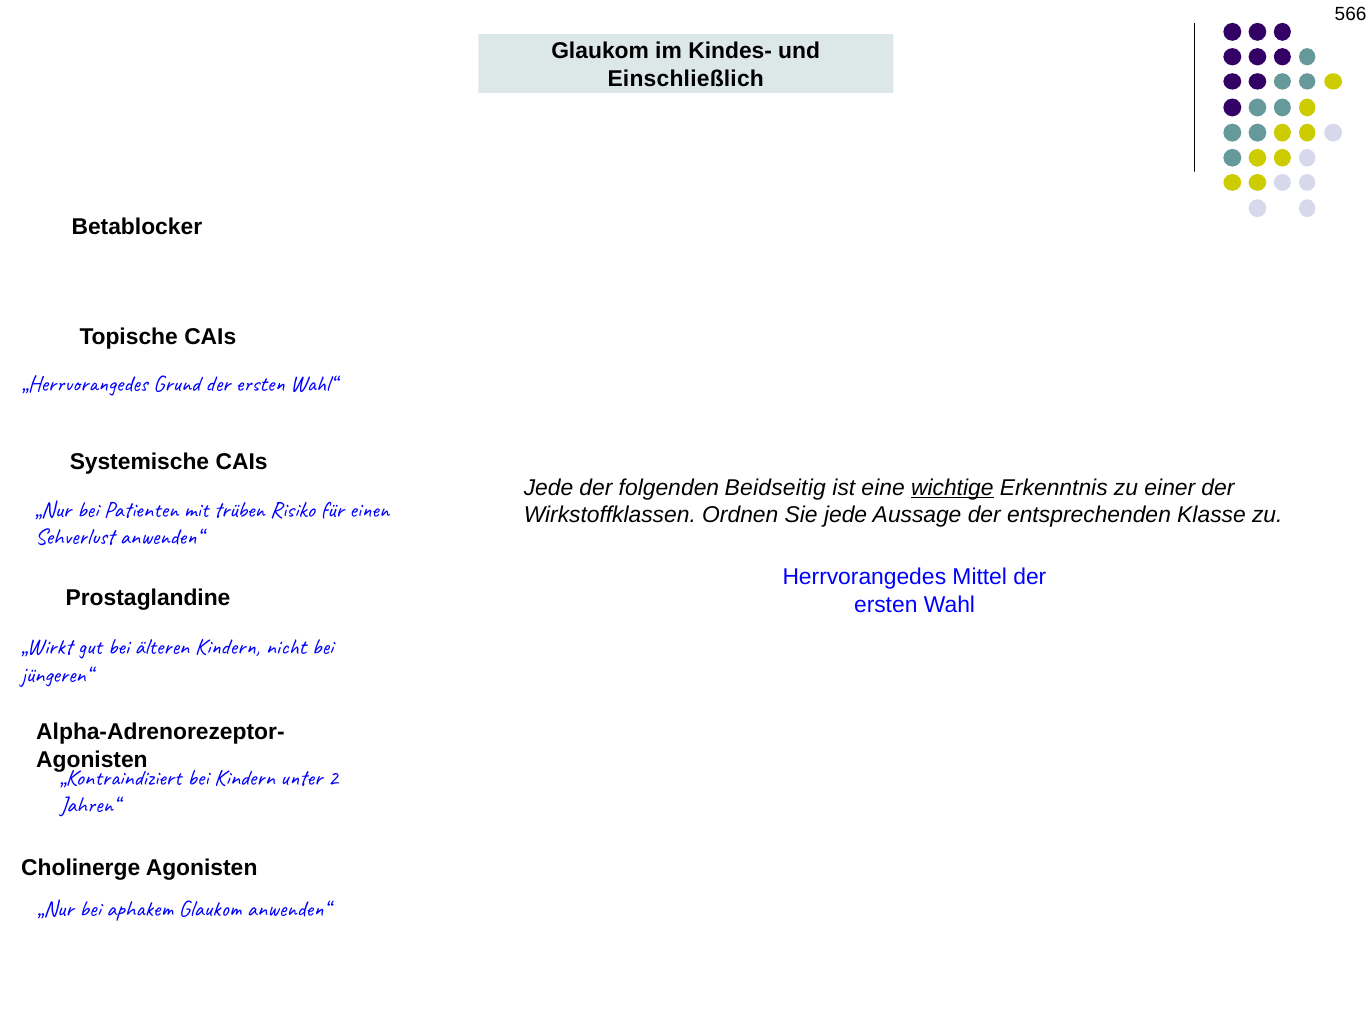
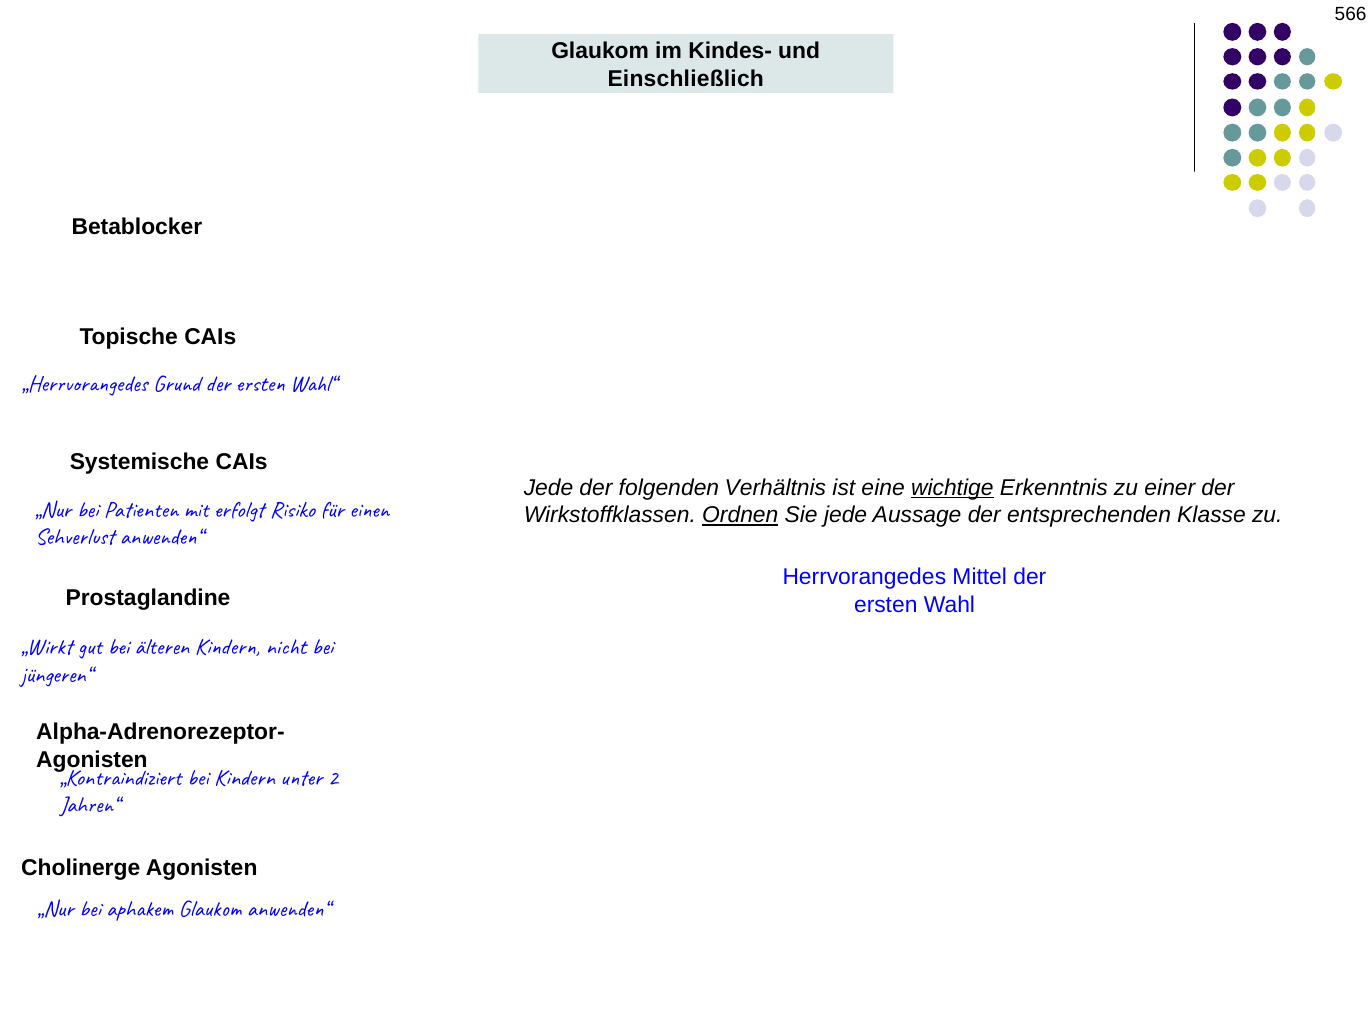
Beidseitig: Beidseitig -> Verhältnis
trüben: trüben -> erfolgt
Ordnen underline: none -> present
